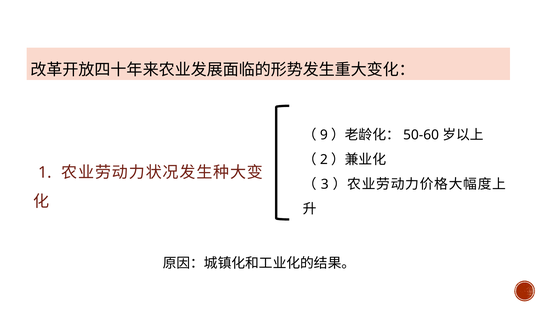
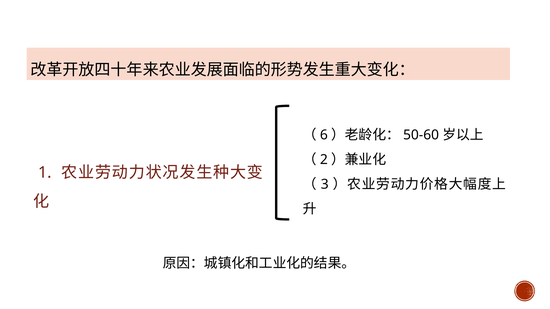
9: 9 -> 6
